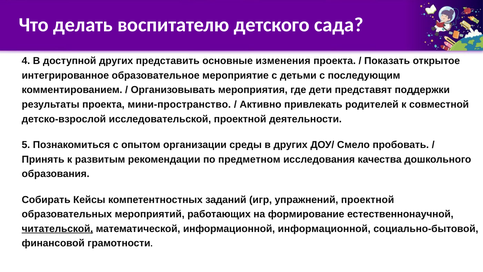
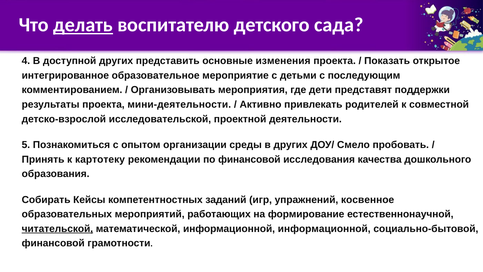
делать underline: none -> present
мини-пространство: мини-пространство -> мини-деятельности
развитым: развитым -> картотеку
по предметном: предметном -> финансовой
упражнений проектной: проектной -> косвенное
